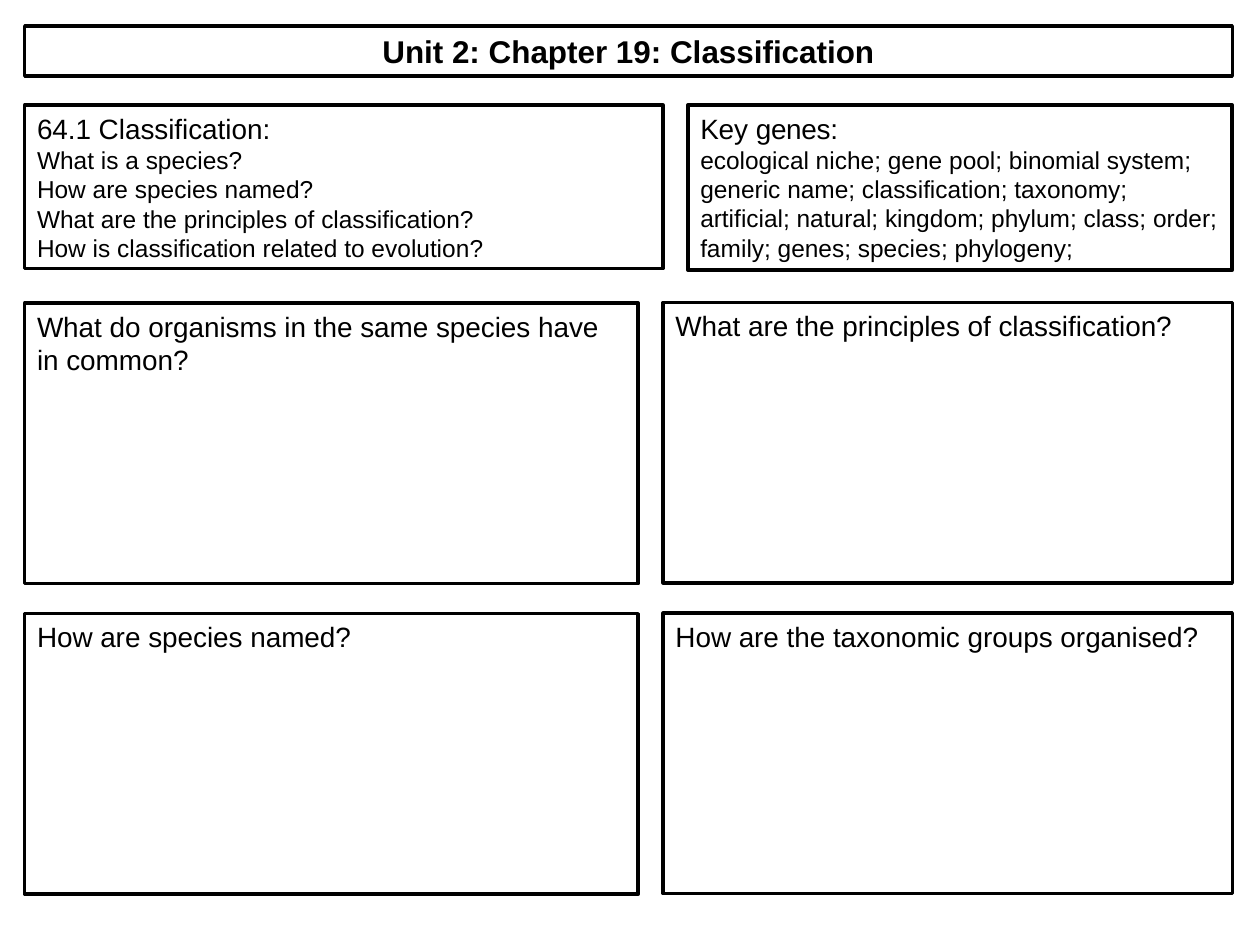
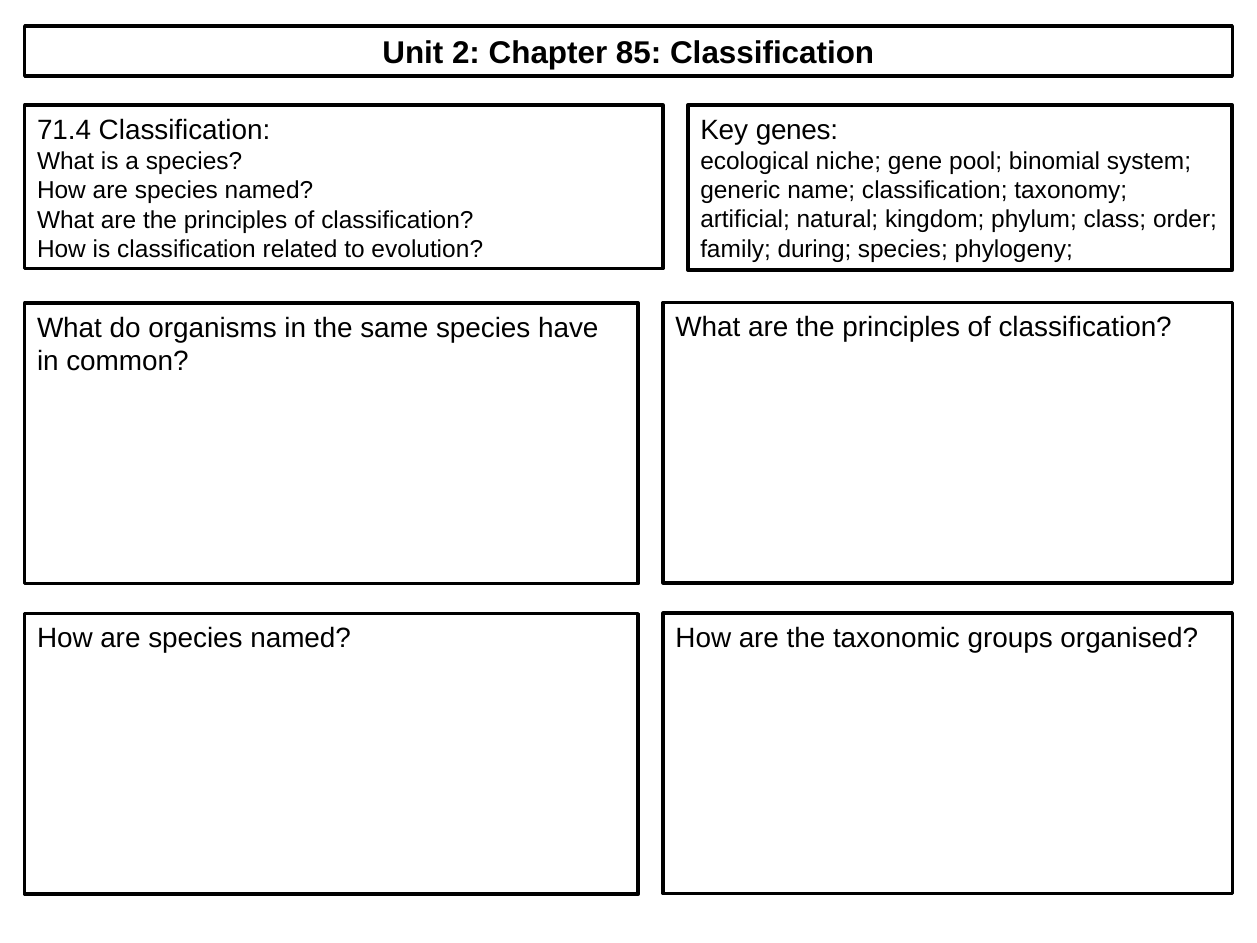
19: 19 -> 85
64.1: 64.1 -> 71.4
family genes: genes -> during
